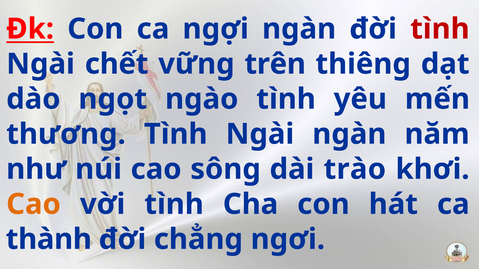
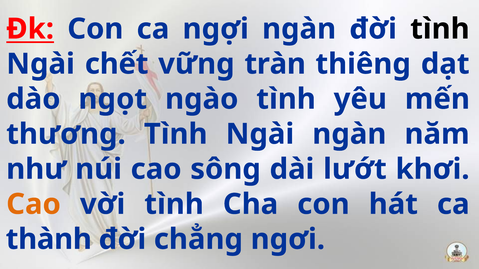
tình at (440, 29) colour: red -> black
trên: trên -> tràn
trào: trào -> lướt
